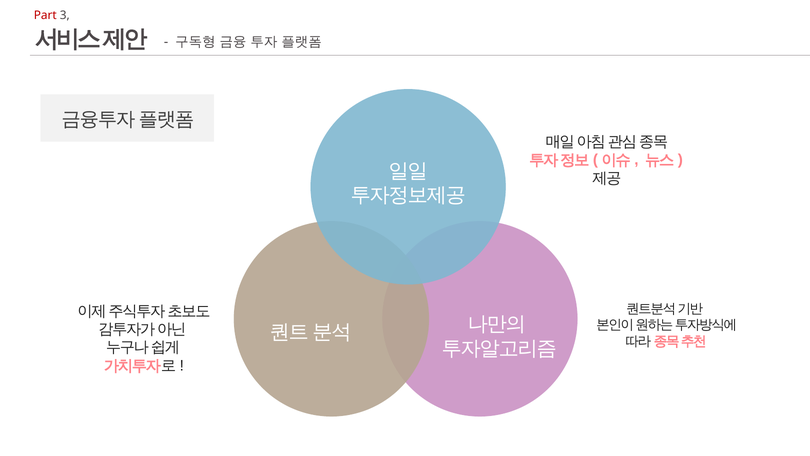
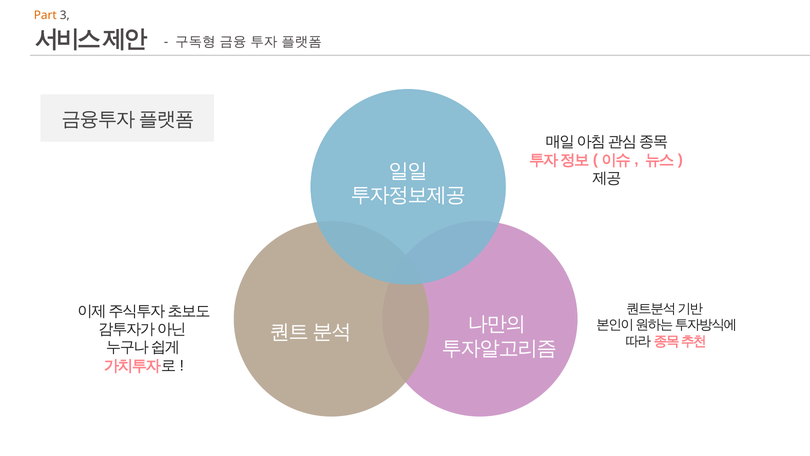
Part colour: red -> orange
